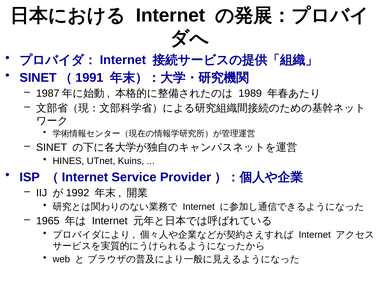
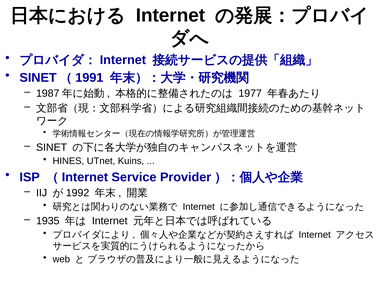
1989: 1989 -> 1977
1965: 1965 -> 1935
